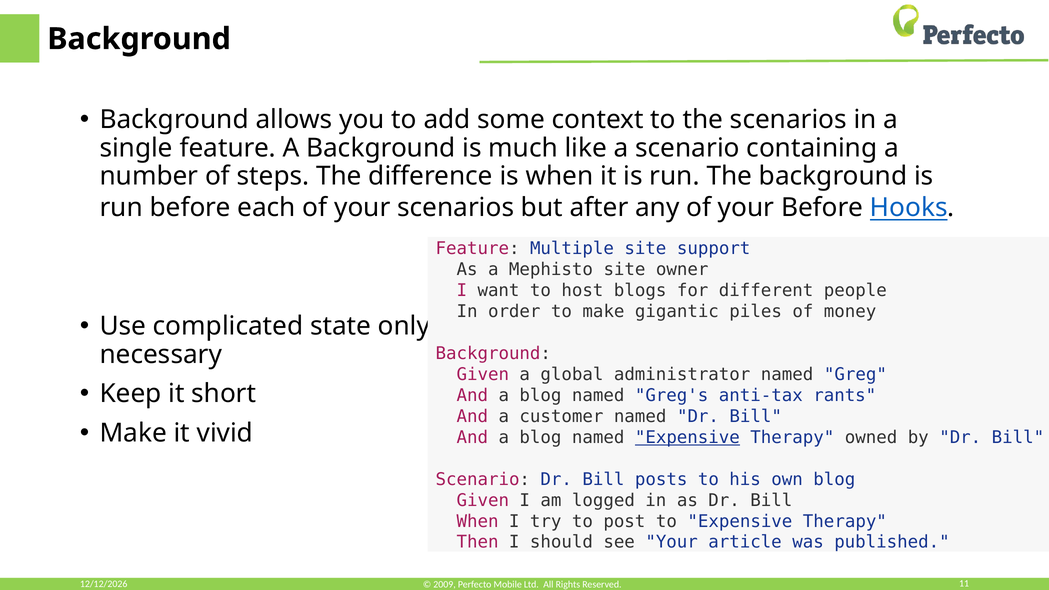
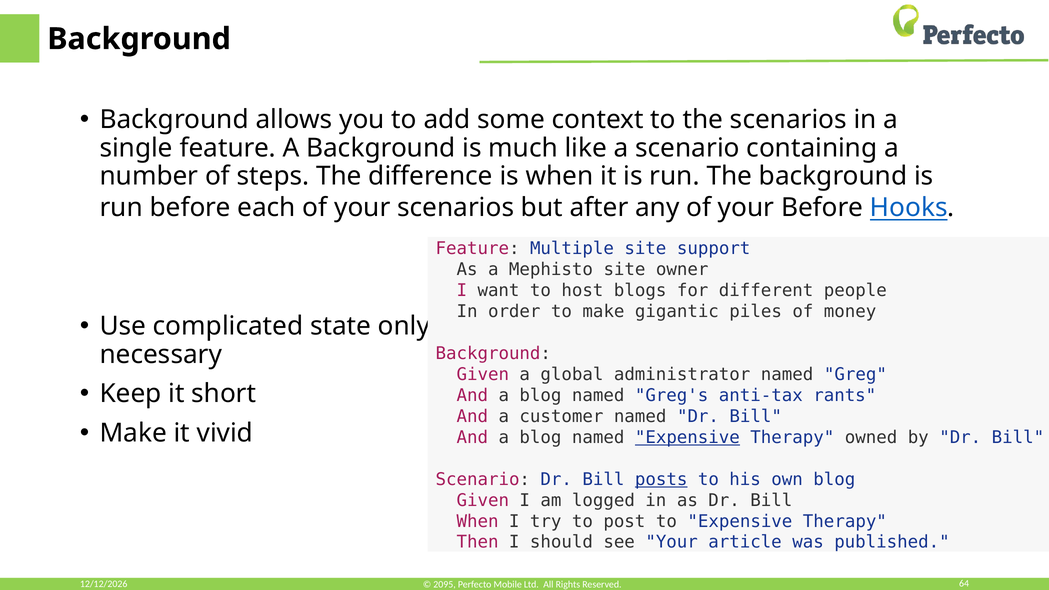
posts underline: none -> present
11: 11 -> 64
2009: 2009 -> 2095
